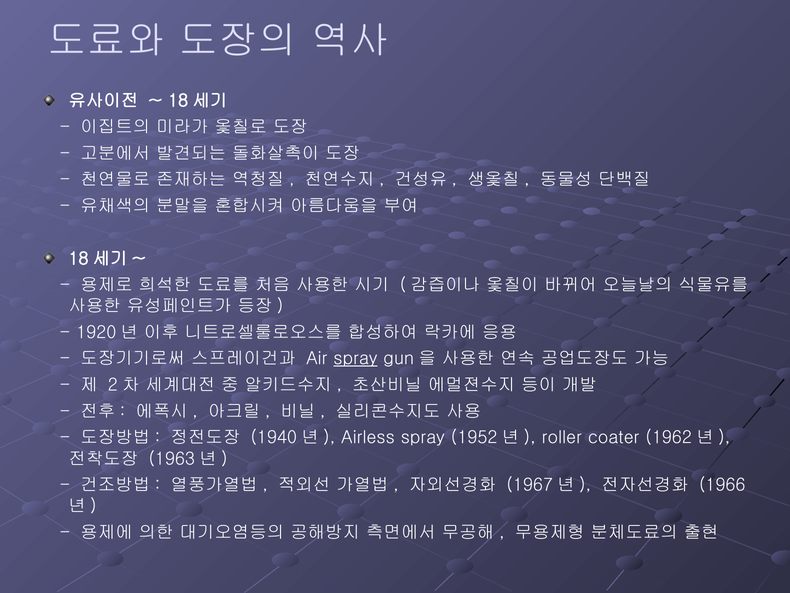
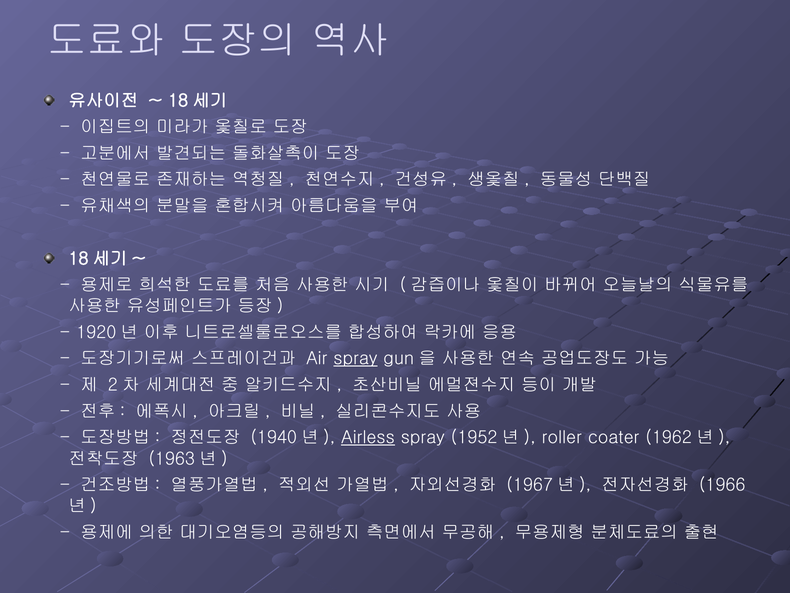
Airless underline: none -> present
